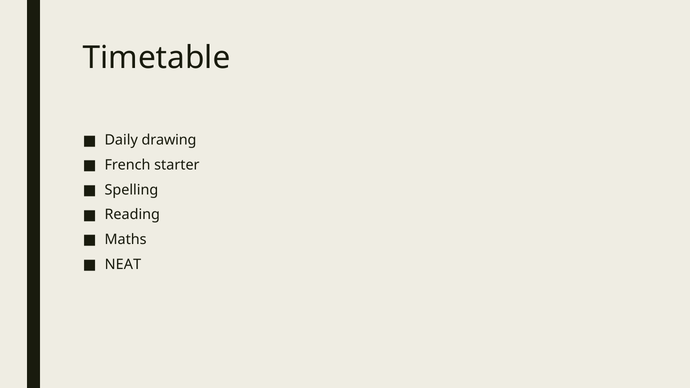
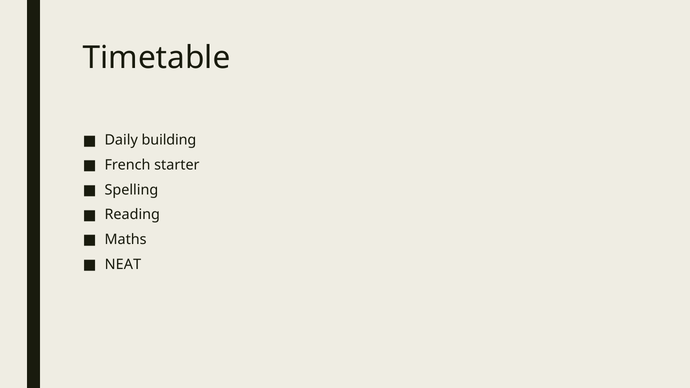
drawing: drawing -> building
